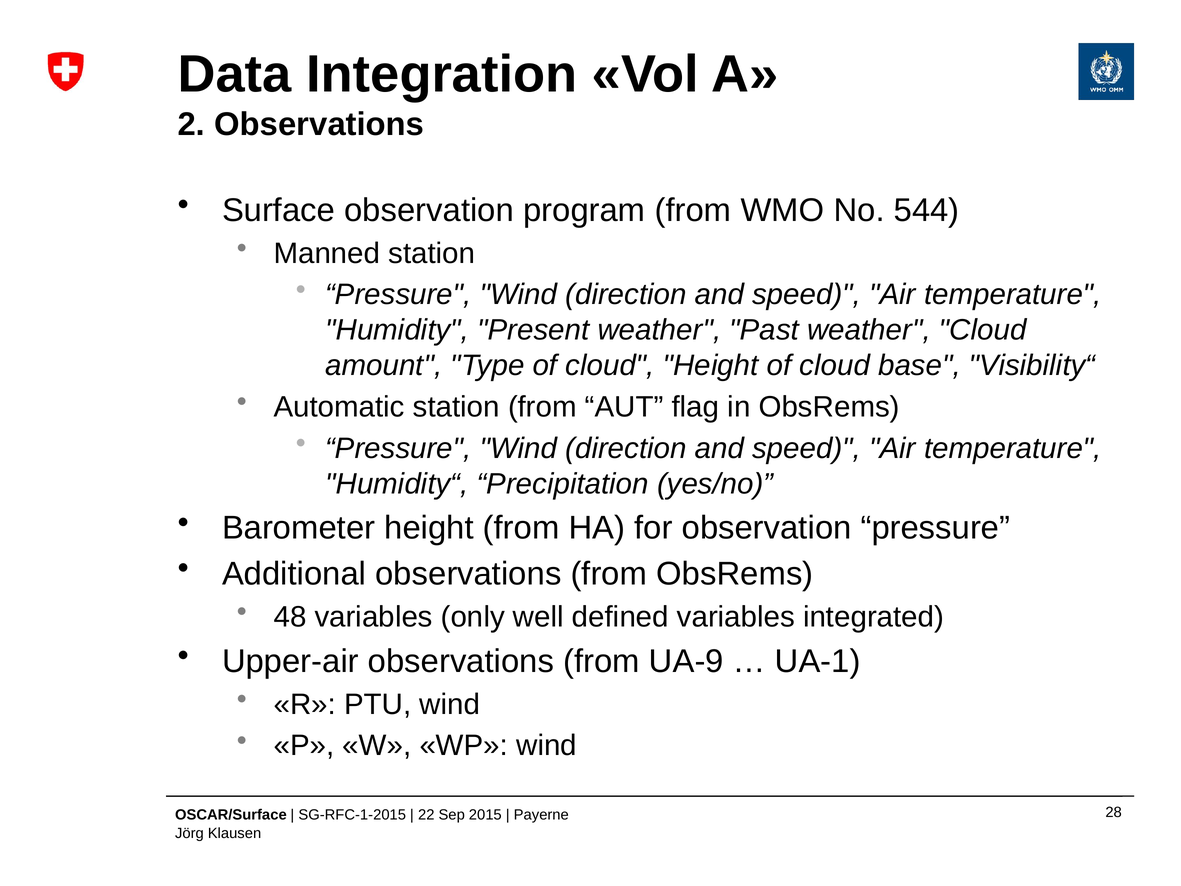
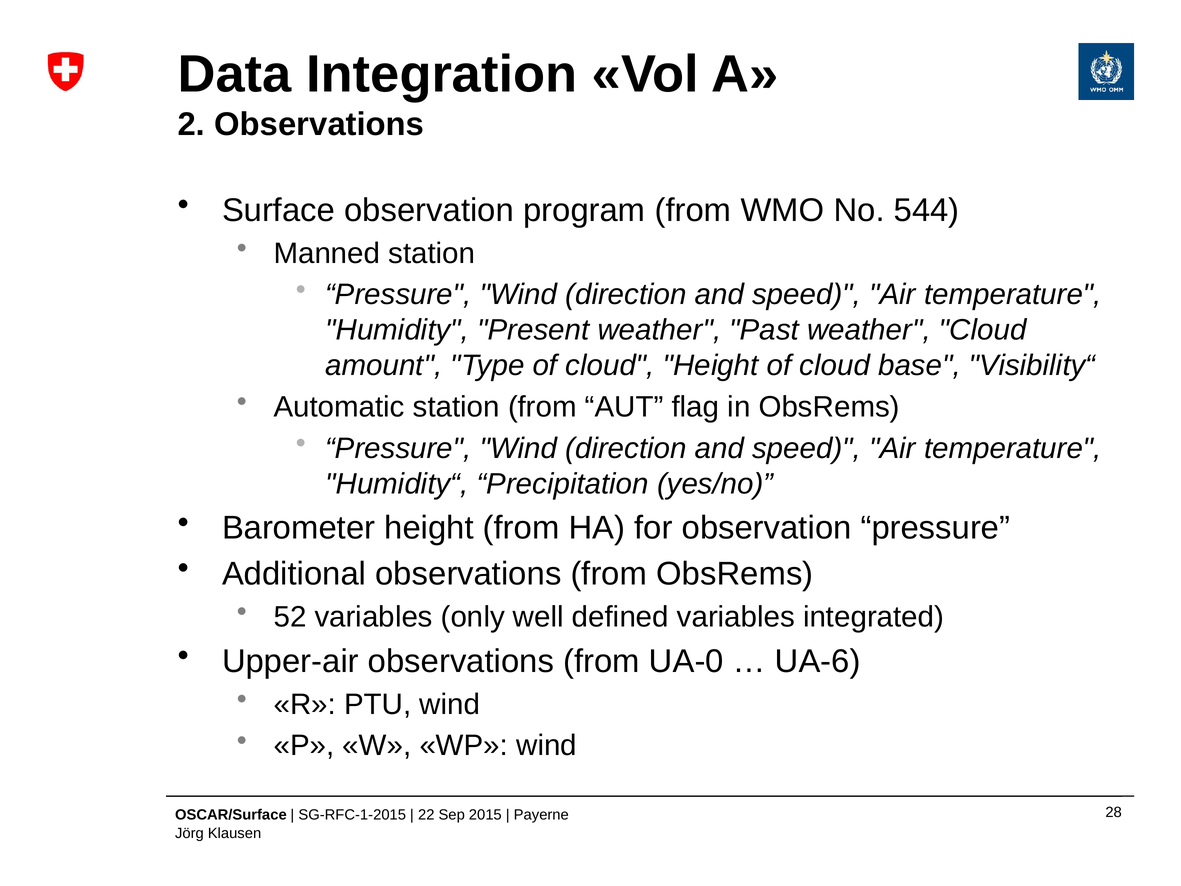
48: 48 -> 52
UA-9: UA-9 -> UA-0
UA-1: UA-1 -> UA-6
